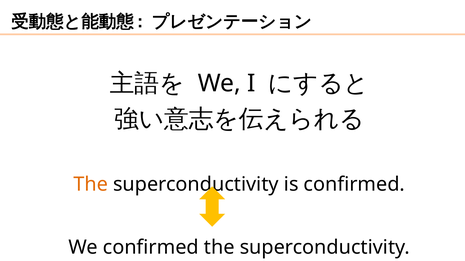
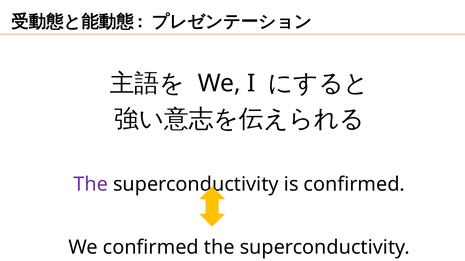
The at (91, 185) colour: orange -> purple
